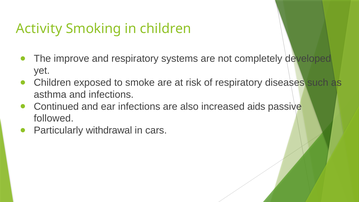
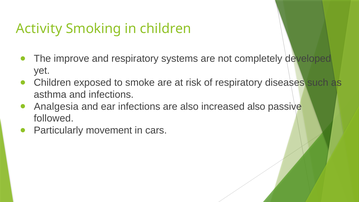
Continued: Continued -> Analgesia
increased aids: aids -> also
withdrawal: withdrawal -> movement
